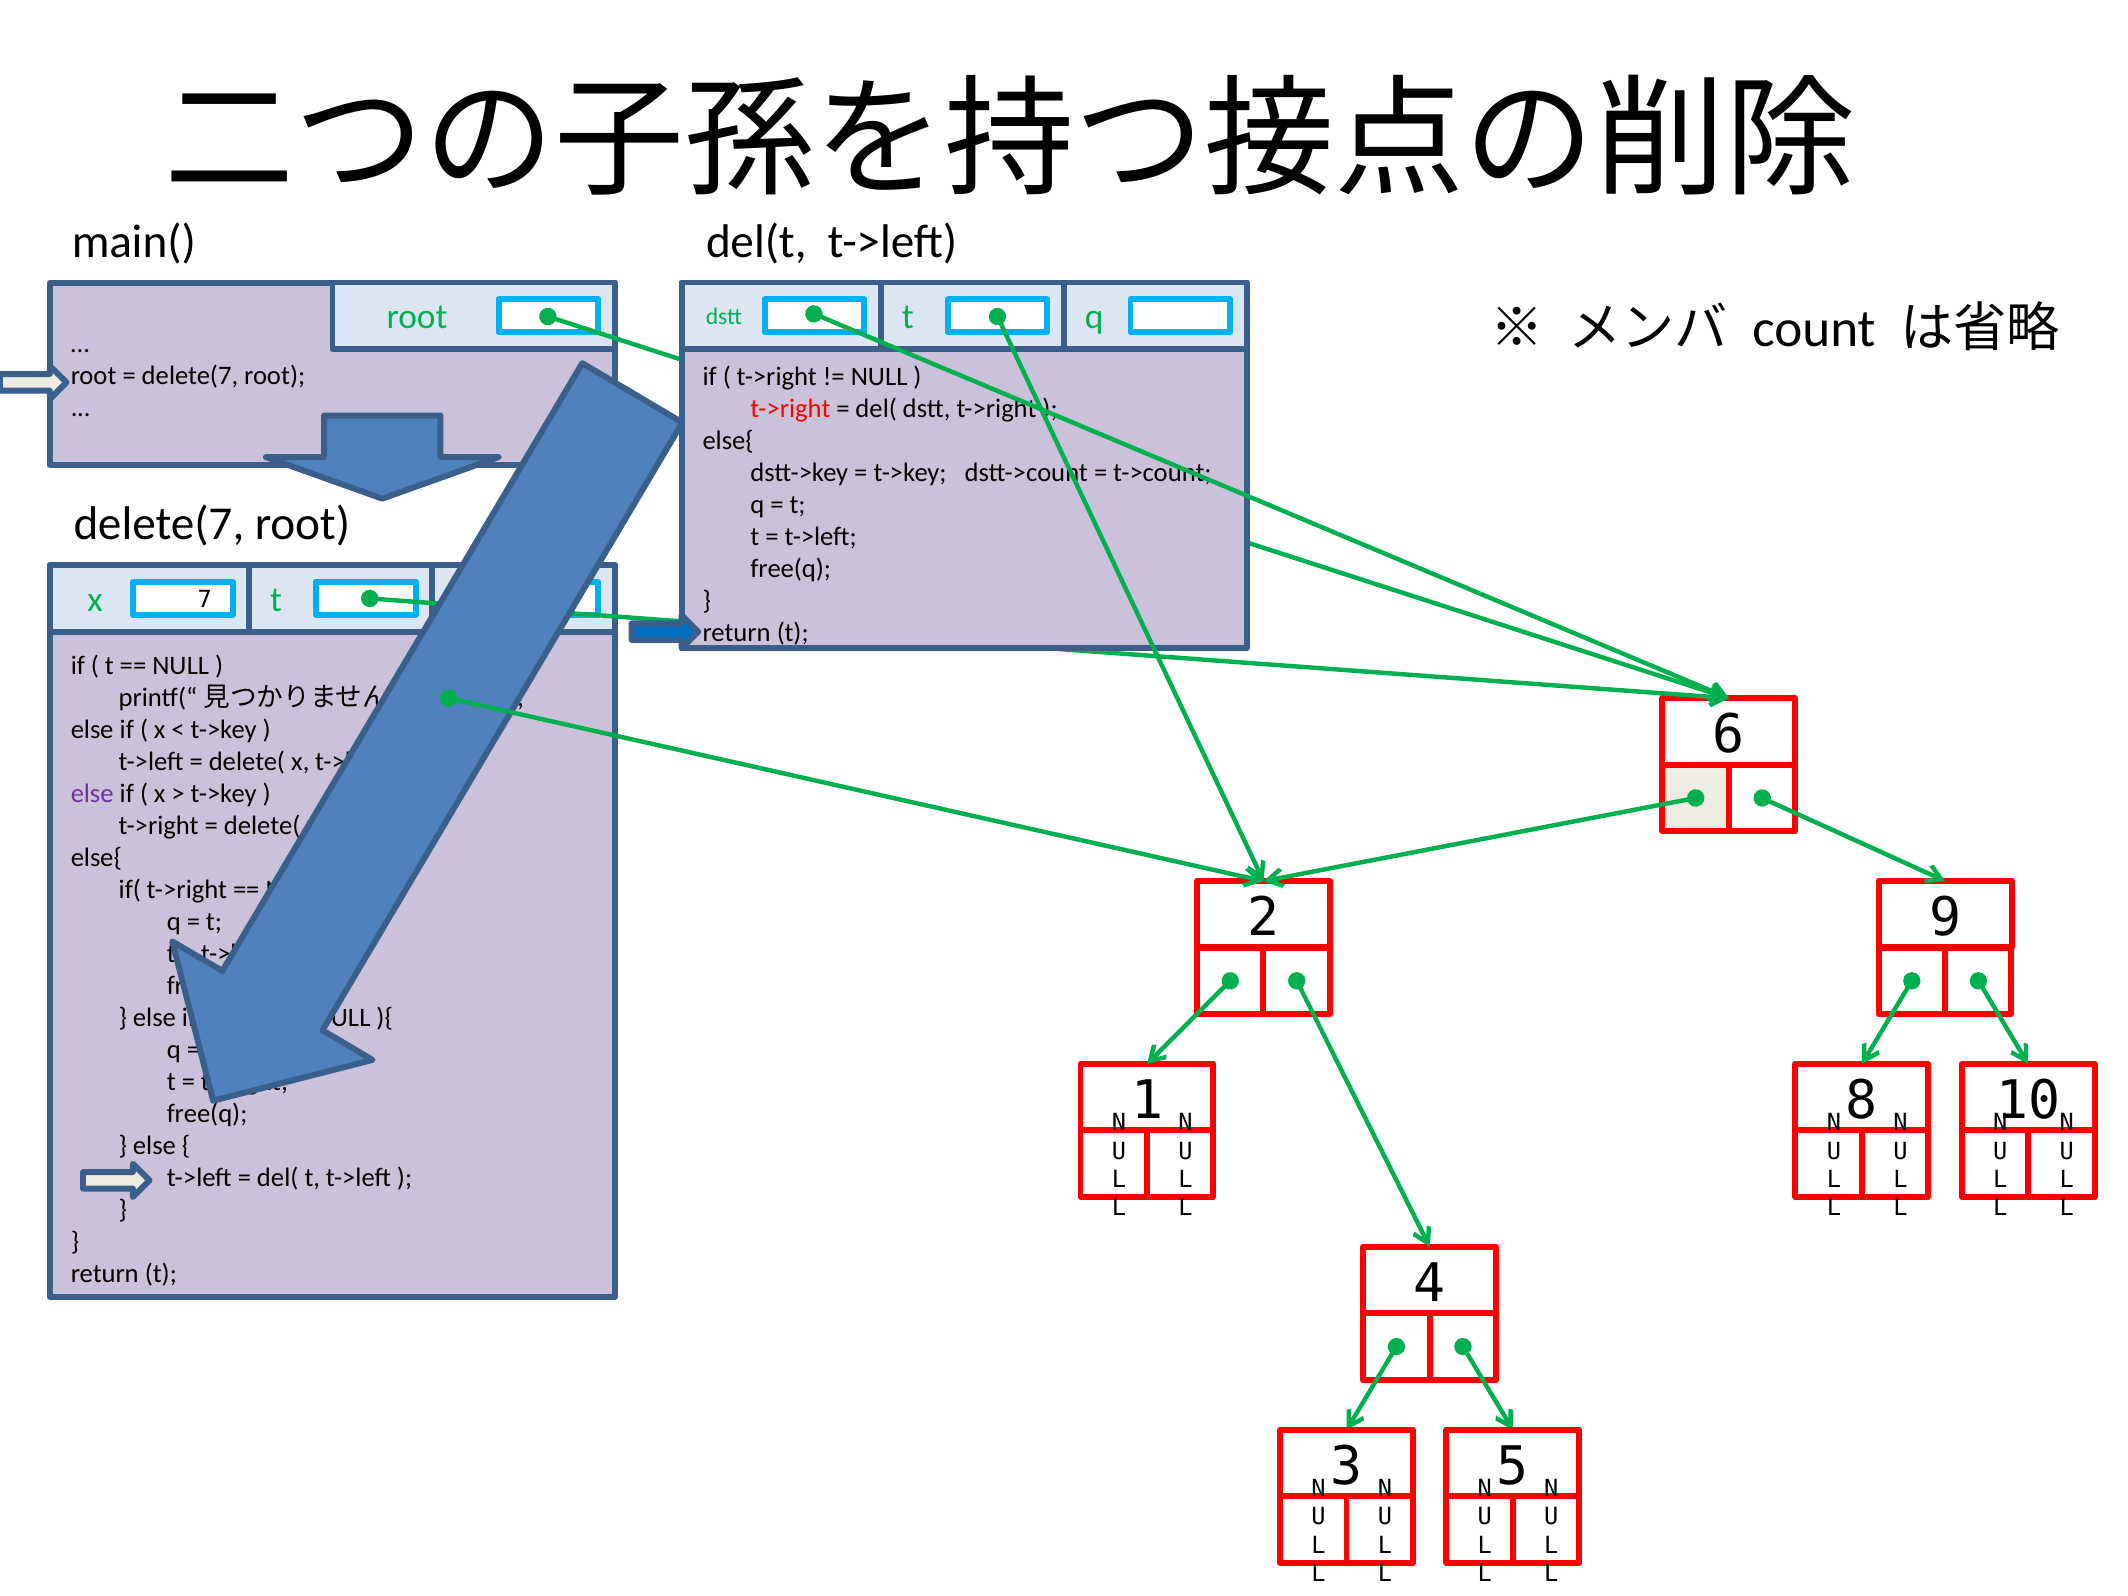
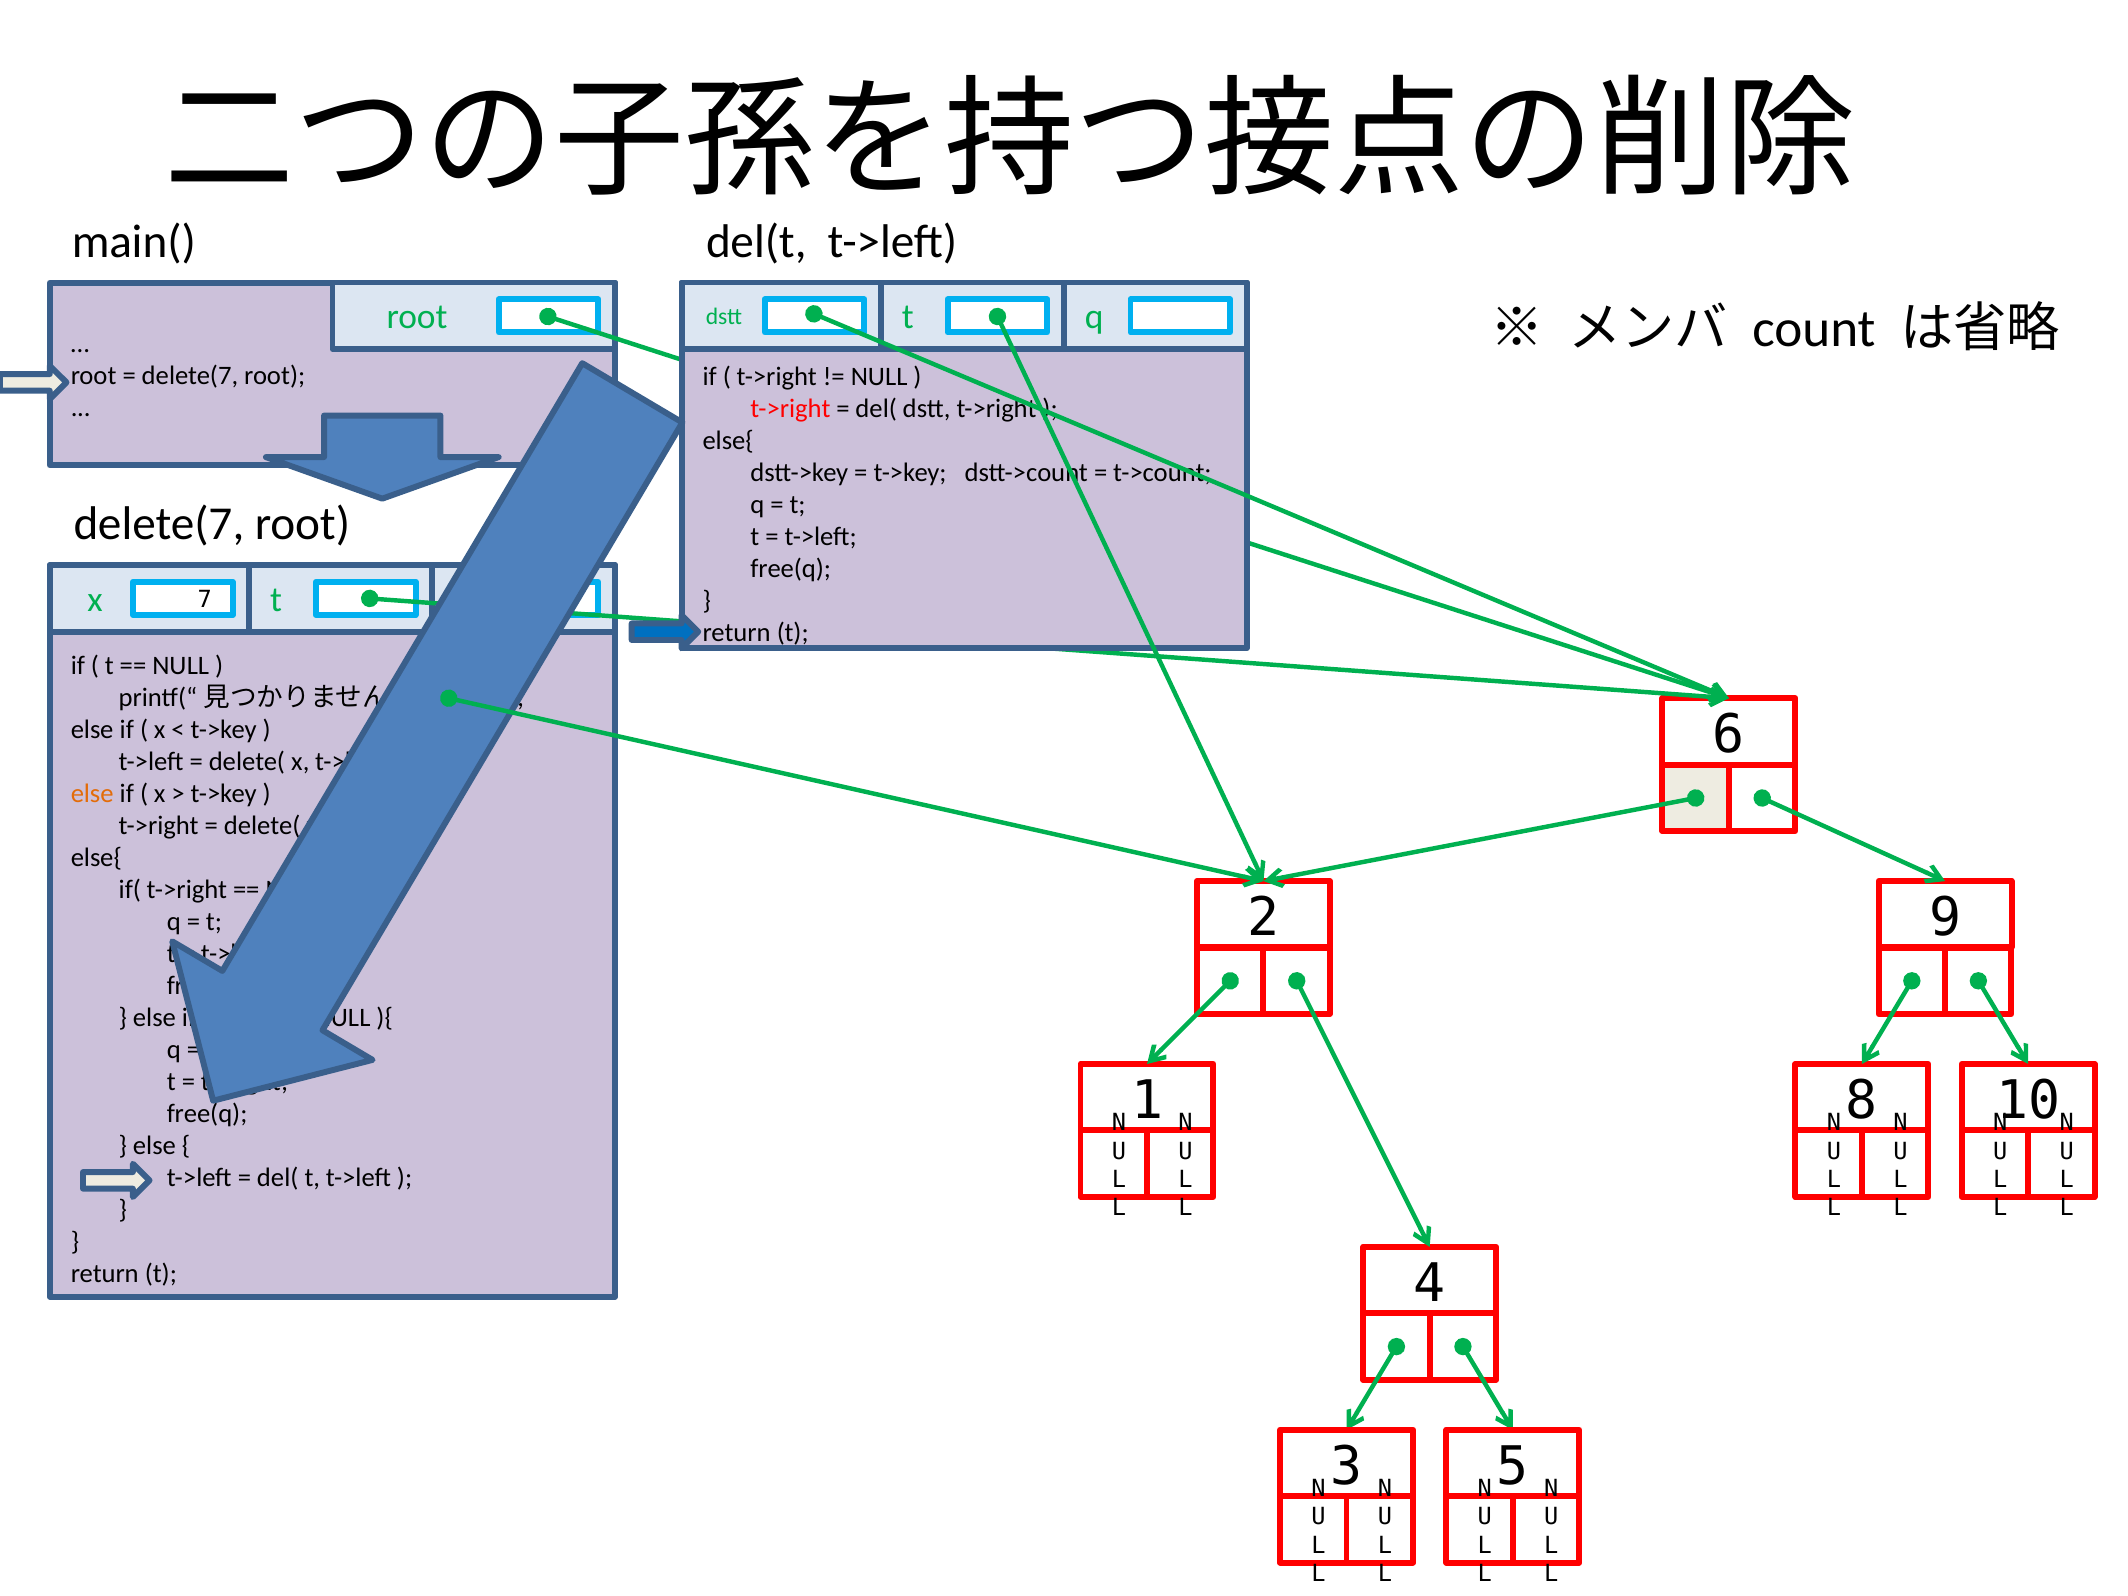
else at (92, 794) colour: purple -> orange
